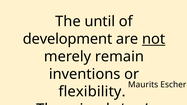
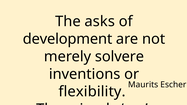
until: until -> asks
not underline: present -> none
remain: remain -> solvere
